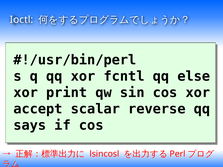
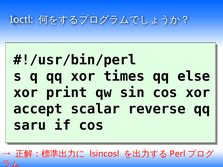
fcntl: fcntl -> times
says: says -> saru
